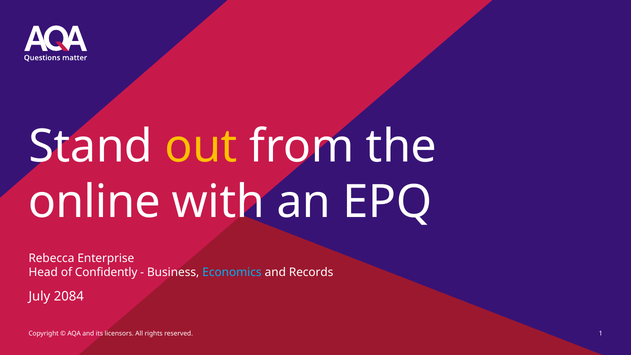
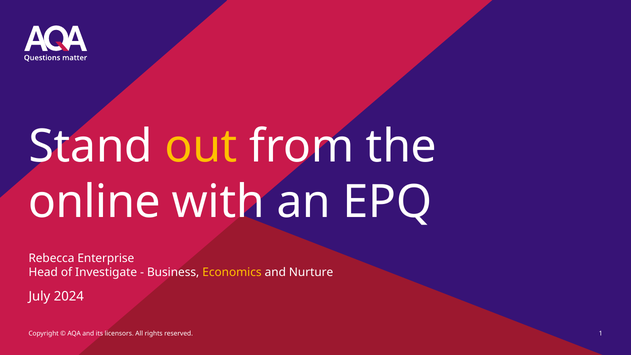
Confidently: Confidently -> Investigate
Economics colour: light blue -> yellow
Records: Records -> Nurture
2084: 2084 -> 2024
